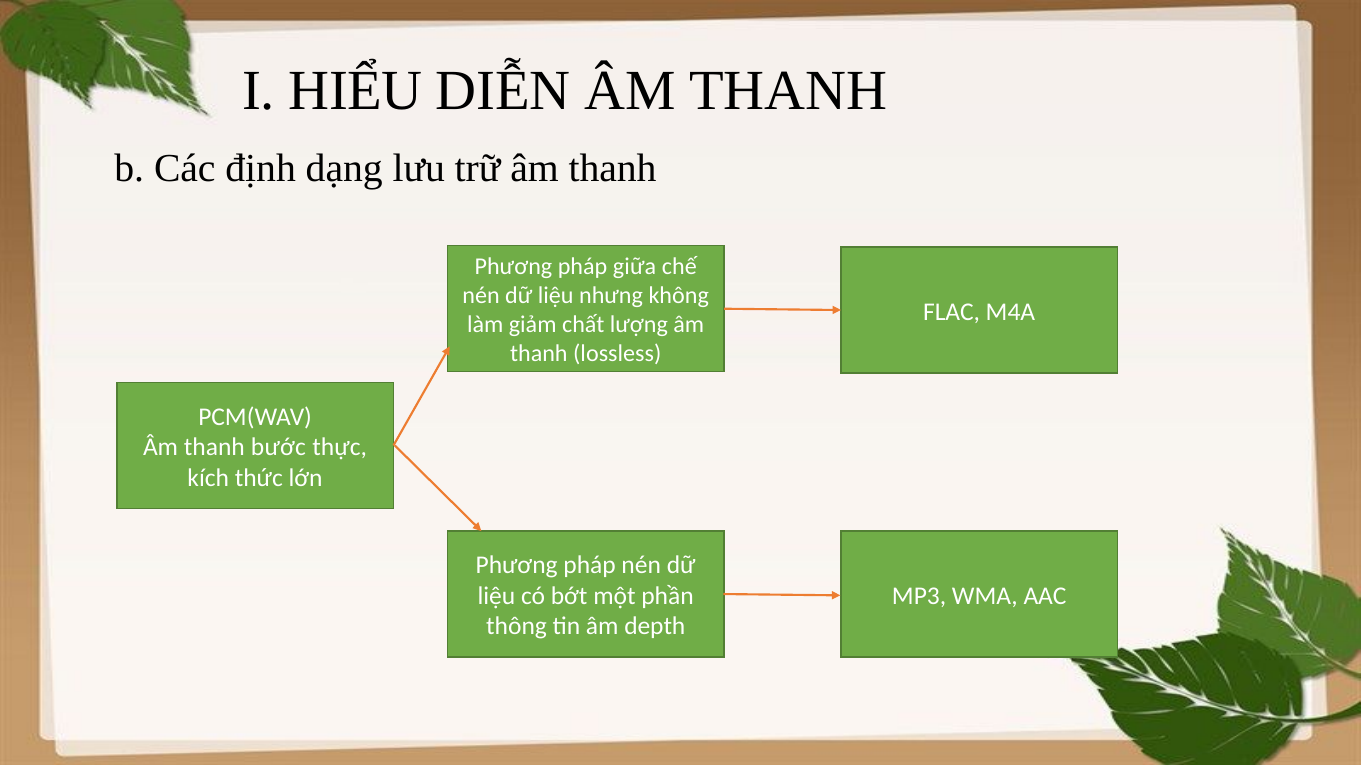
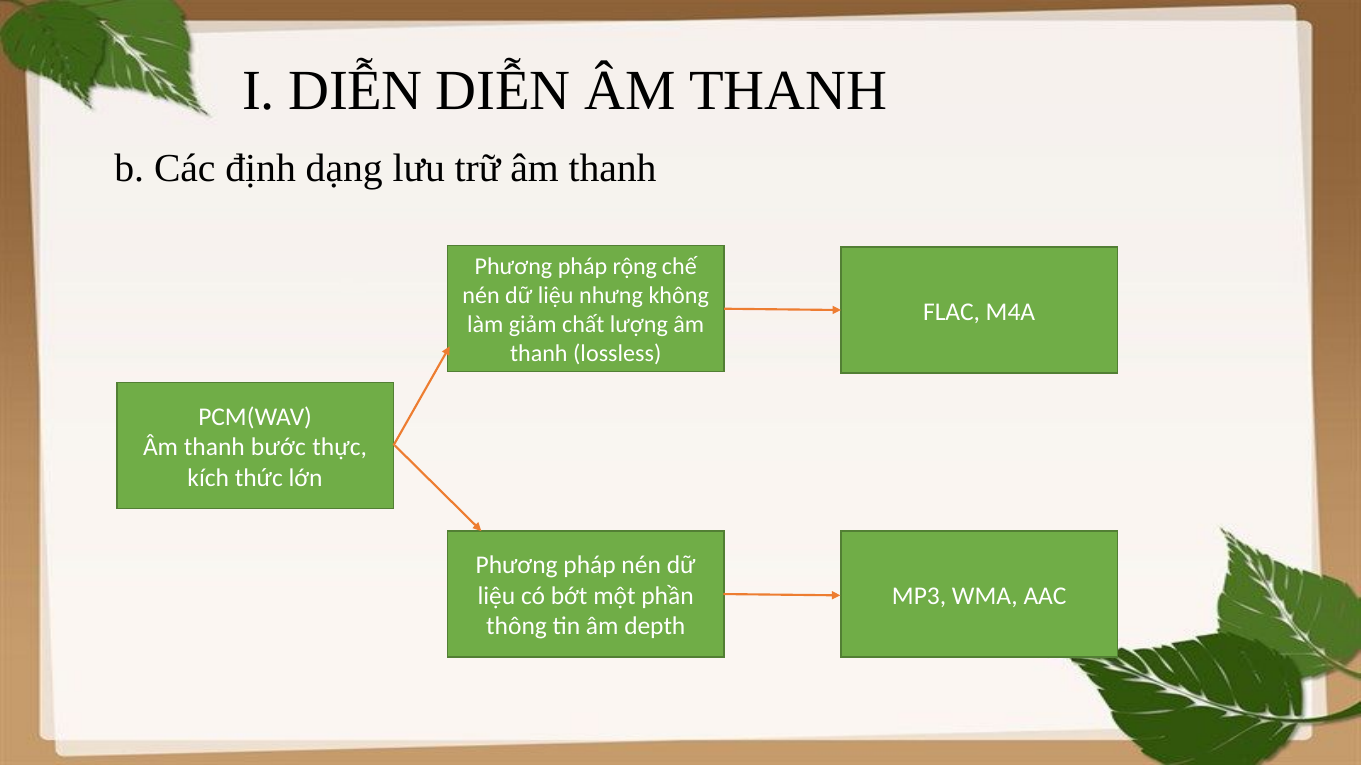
I HIỂU: HIỂU -> DIỄN
giữa: giữa -> rộng
